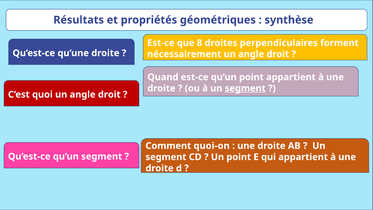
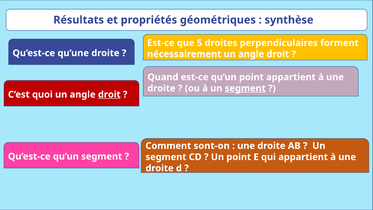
8: 8 -> 5
droit at (109, 94) underline: none -> present
quoi-on: quoi-on -> sont-on
